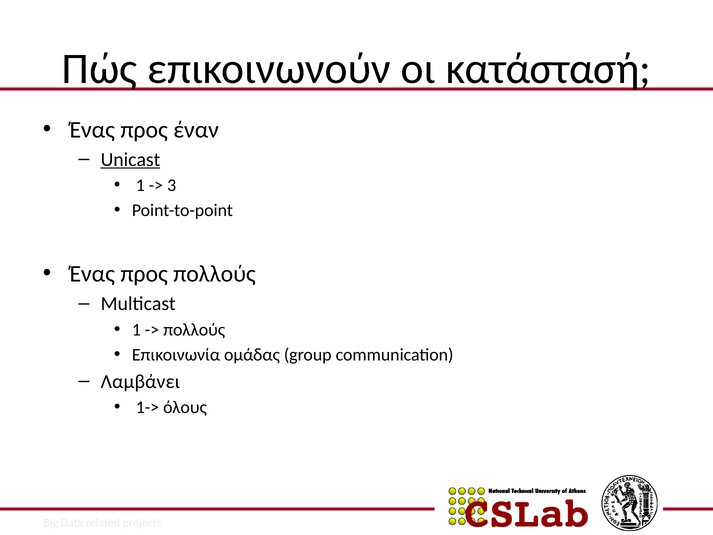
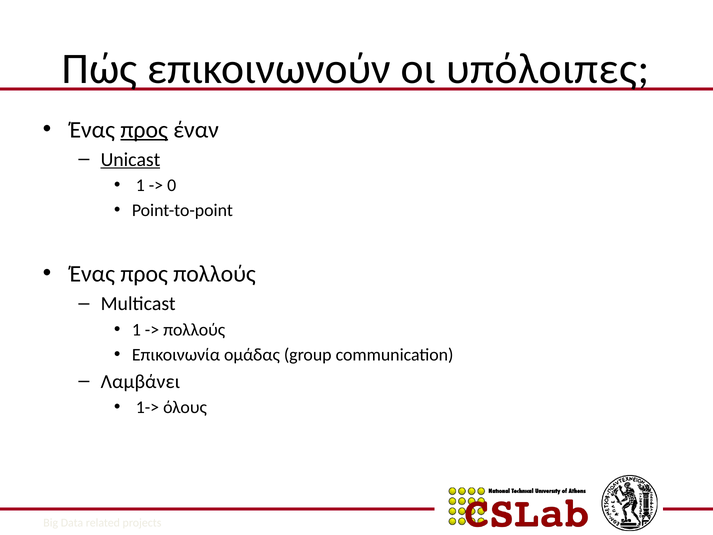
κατάστασή: κατάστασή -> υπόλοιπες
προς at (144, 130) underline: none -> present
3: 3 -> 0
